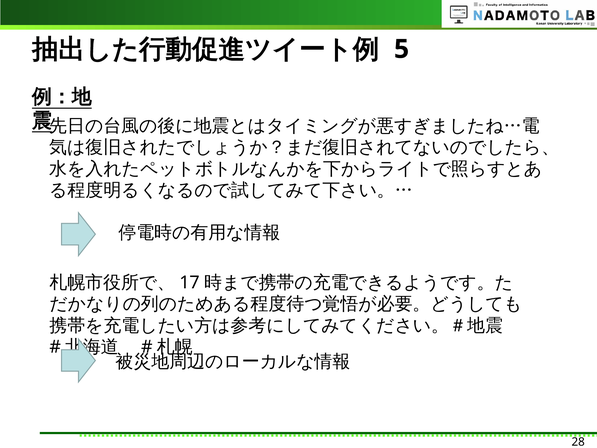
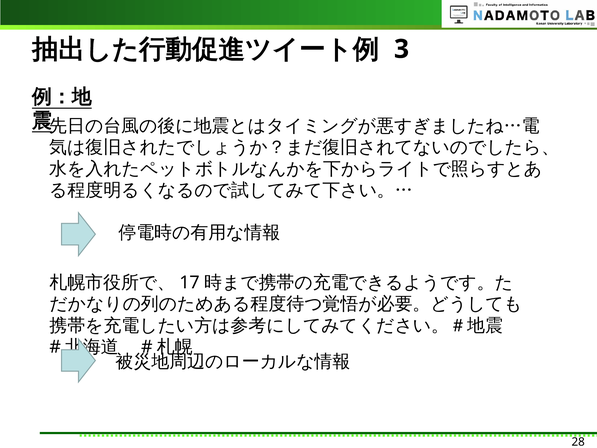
5: 5 -> 3
